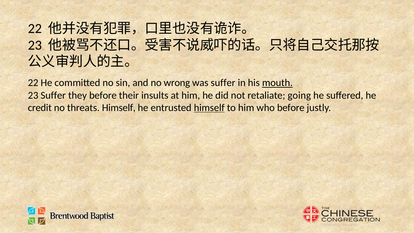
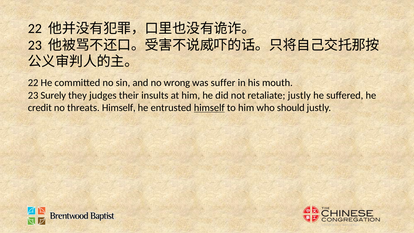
mouth underline: present -> none
23 Suffer: Suffer -> Surely
they before: before -> judges
retaliate going: going -> justly
who before: before -> should
